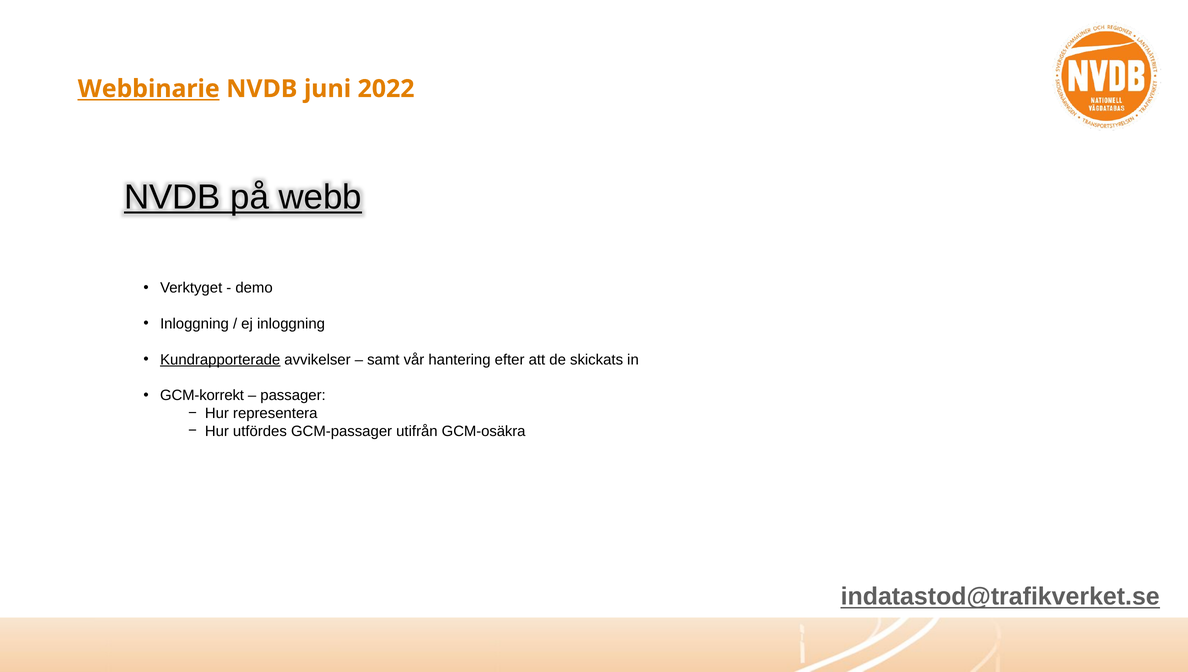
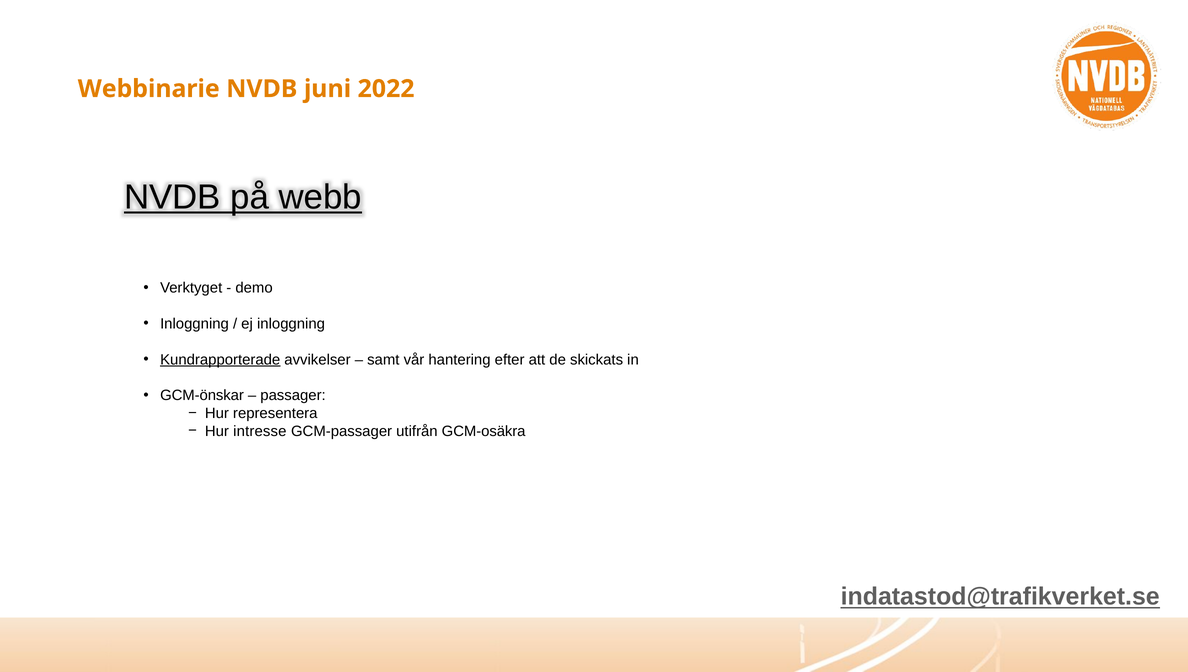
Webbinarie underline: present -> none
GCM-korrekt: GCM-korrekt -> GCM-önskar
utfördes: utfördes -> intresse
